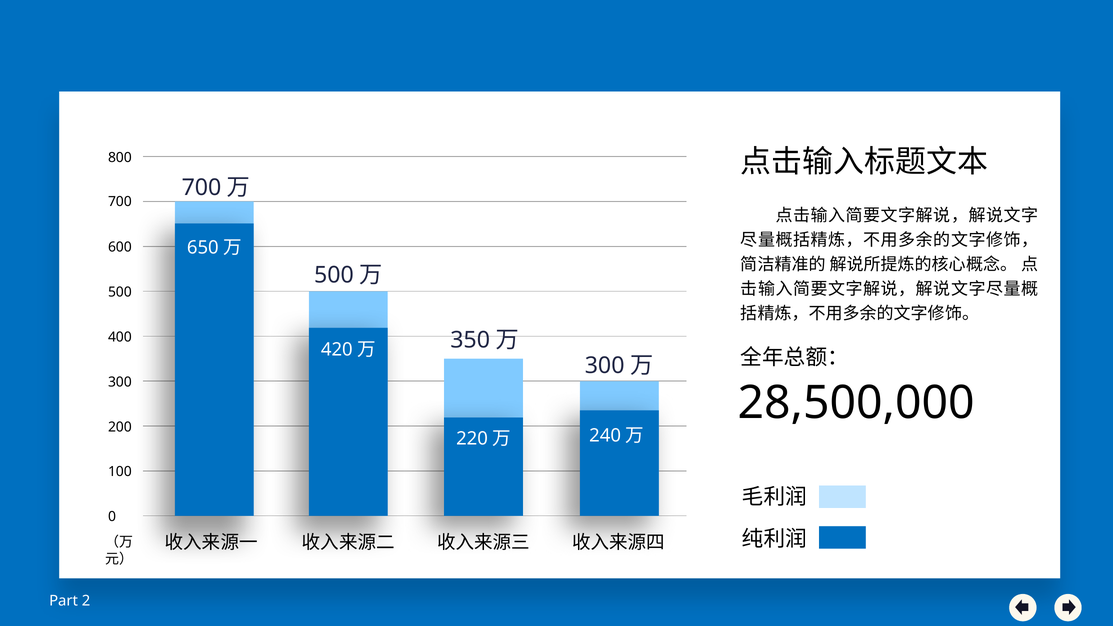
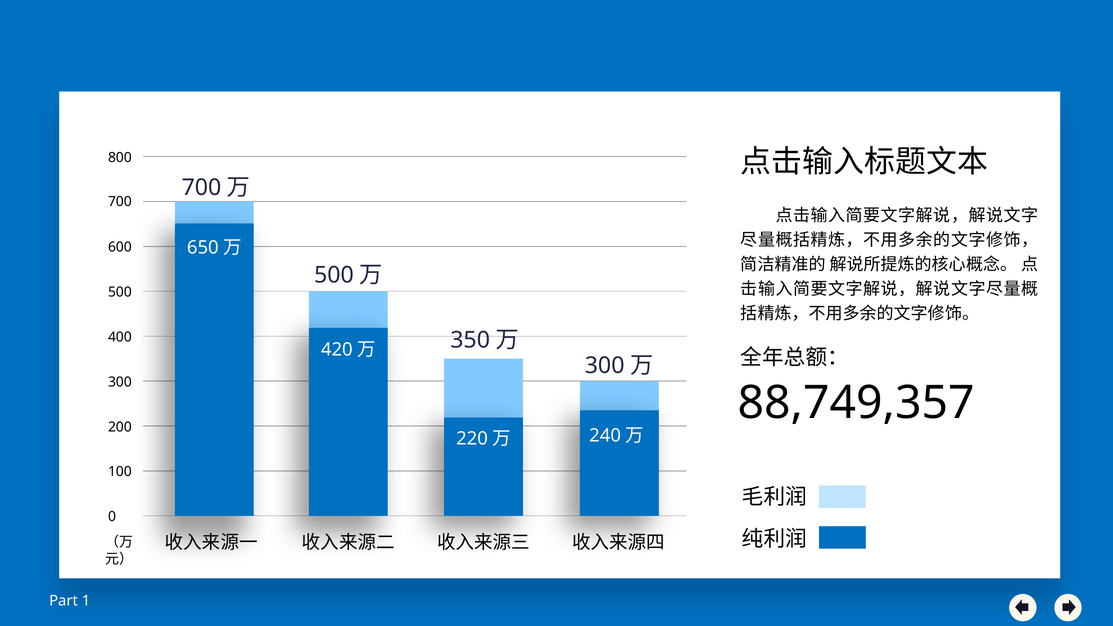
28,500,000: 28,500,000 -> 88,749,357
2: 2 -> 1
